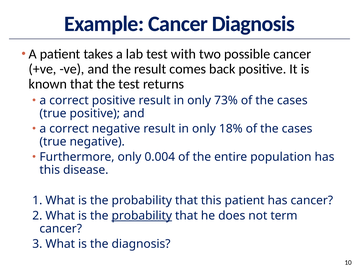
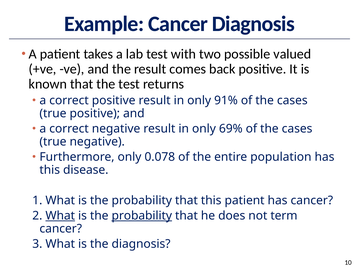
possible cancer: cancer -> valued
73%: 73% -> 91%
18%: 18% -> 69%
0.004: 0.004 -> 0.078
What at (60, 216) underline: none -> present
